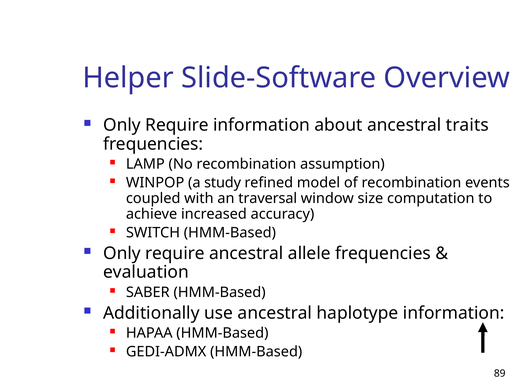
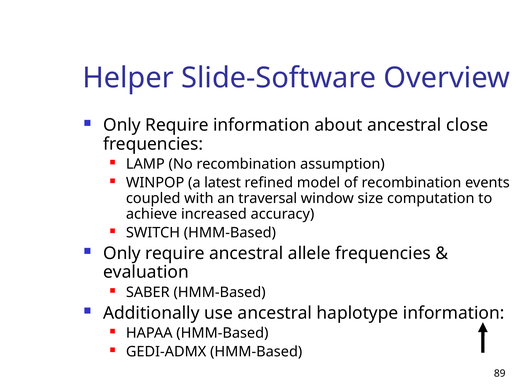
traits: traits -> close
study: study -> latest
